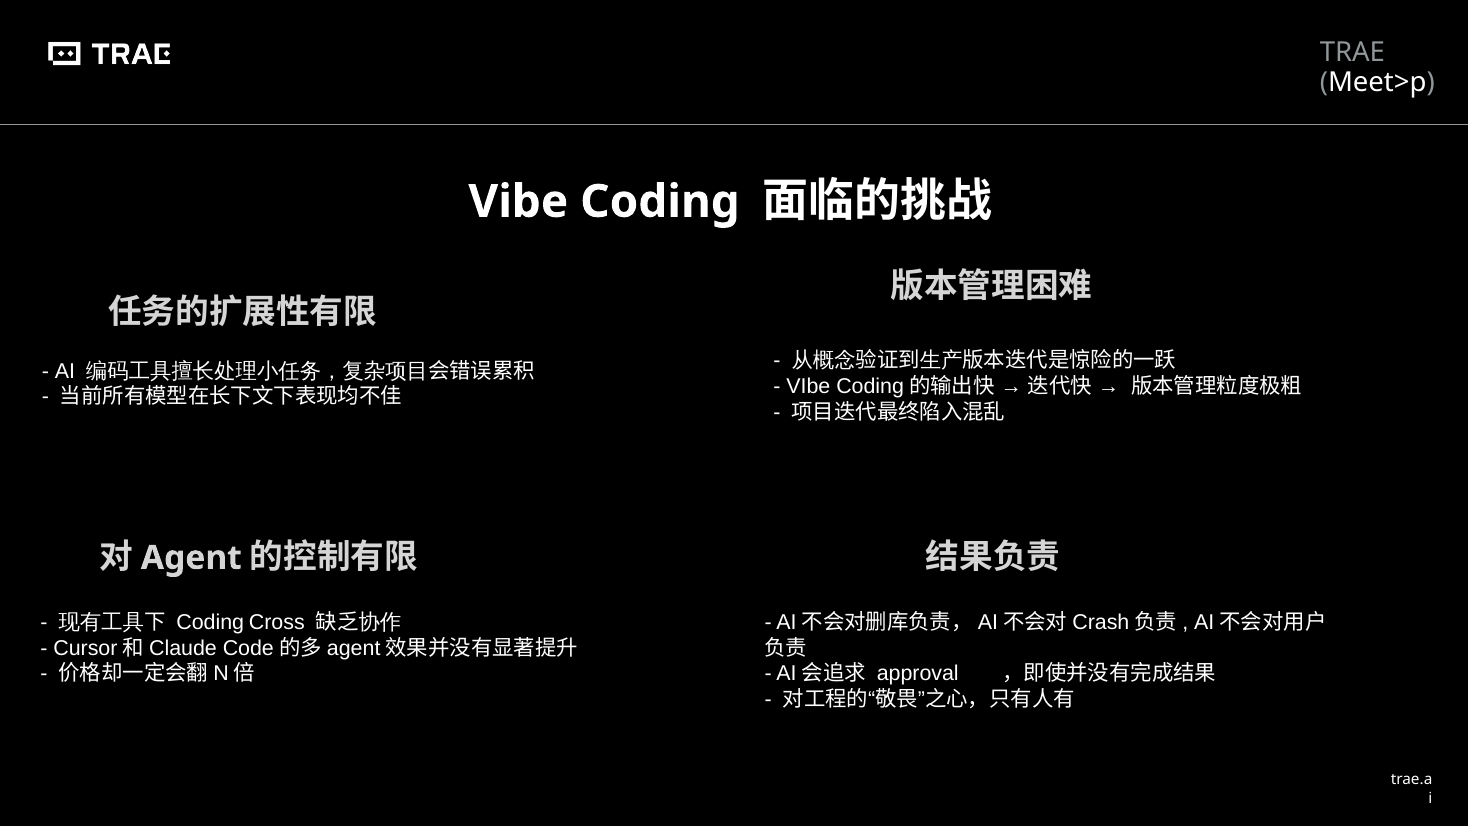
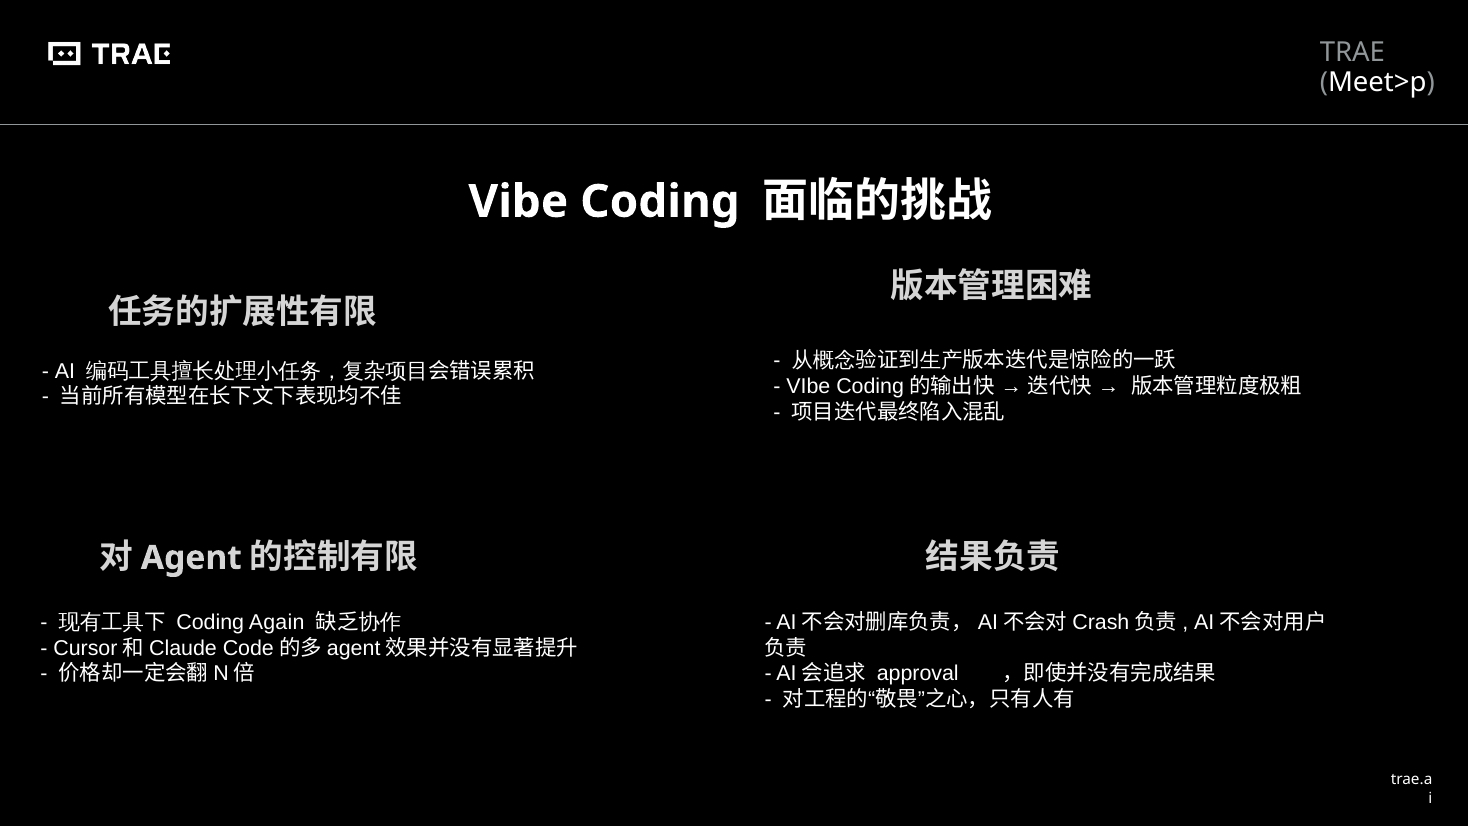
Cross: Cross -> Again
